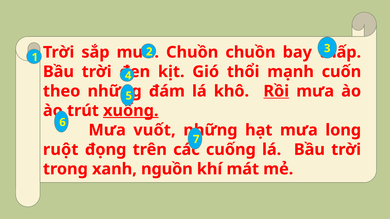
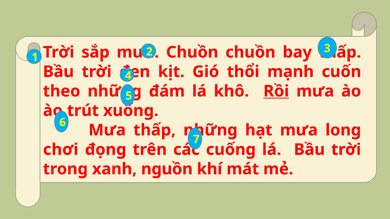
xuống underline: present -> none
Mưa vuốt: vuốt -> thấp
ruột: ruột -> chơi
